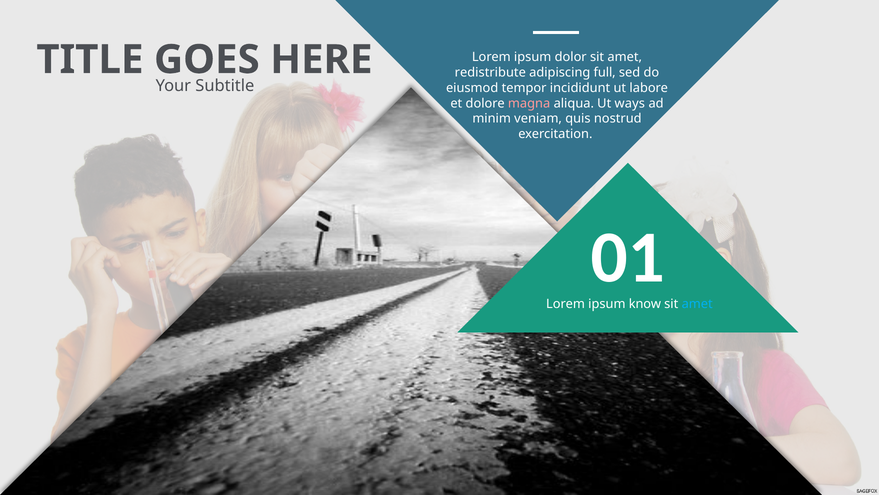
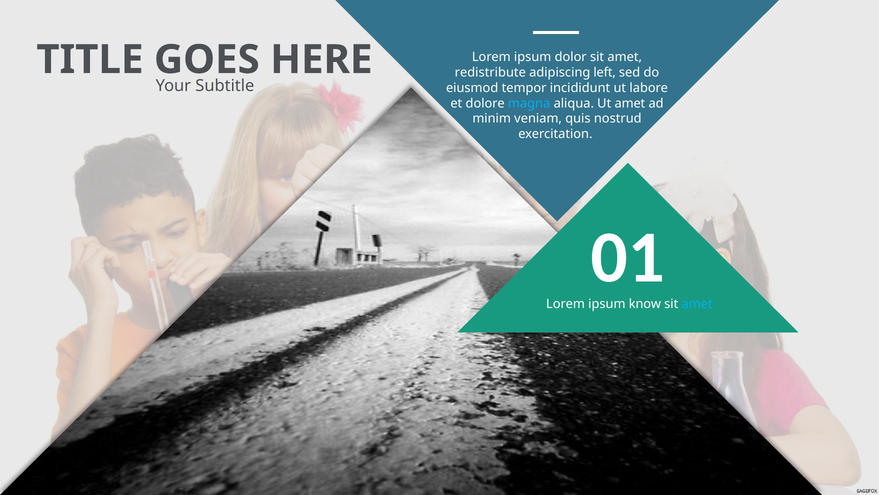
full: full -> left
magna colour: pink -> light blue
Ut ways: ways -> amet
